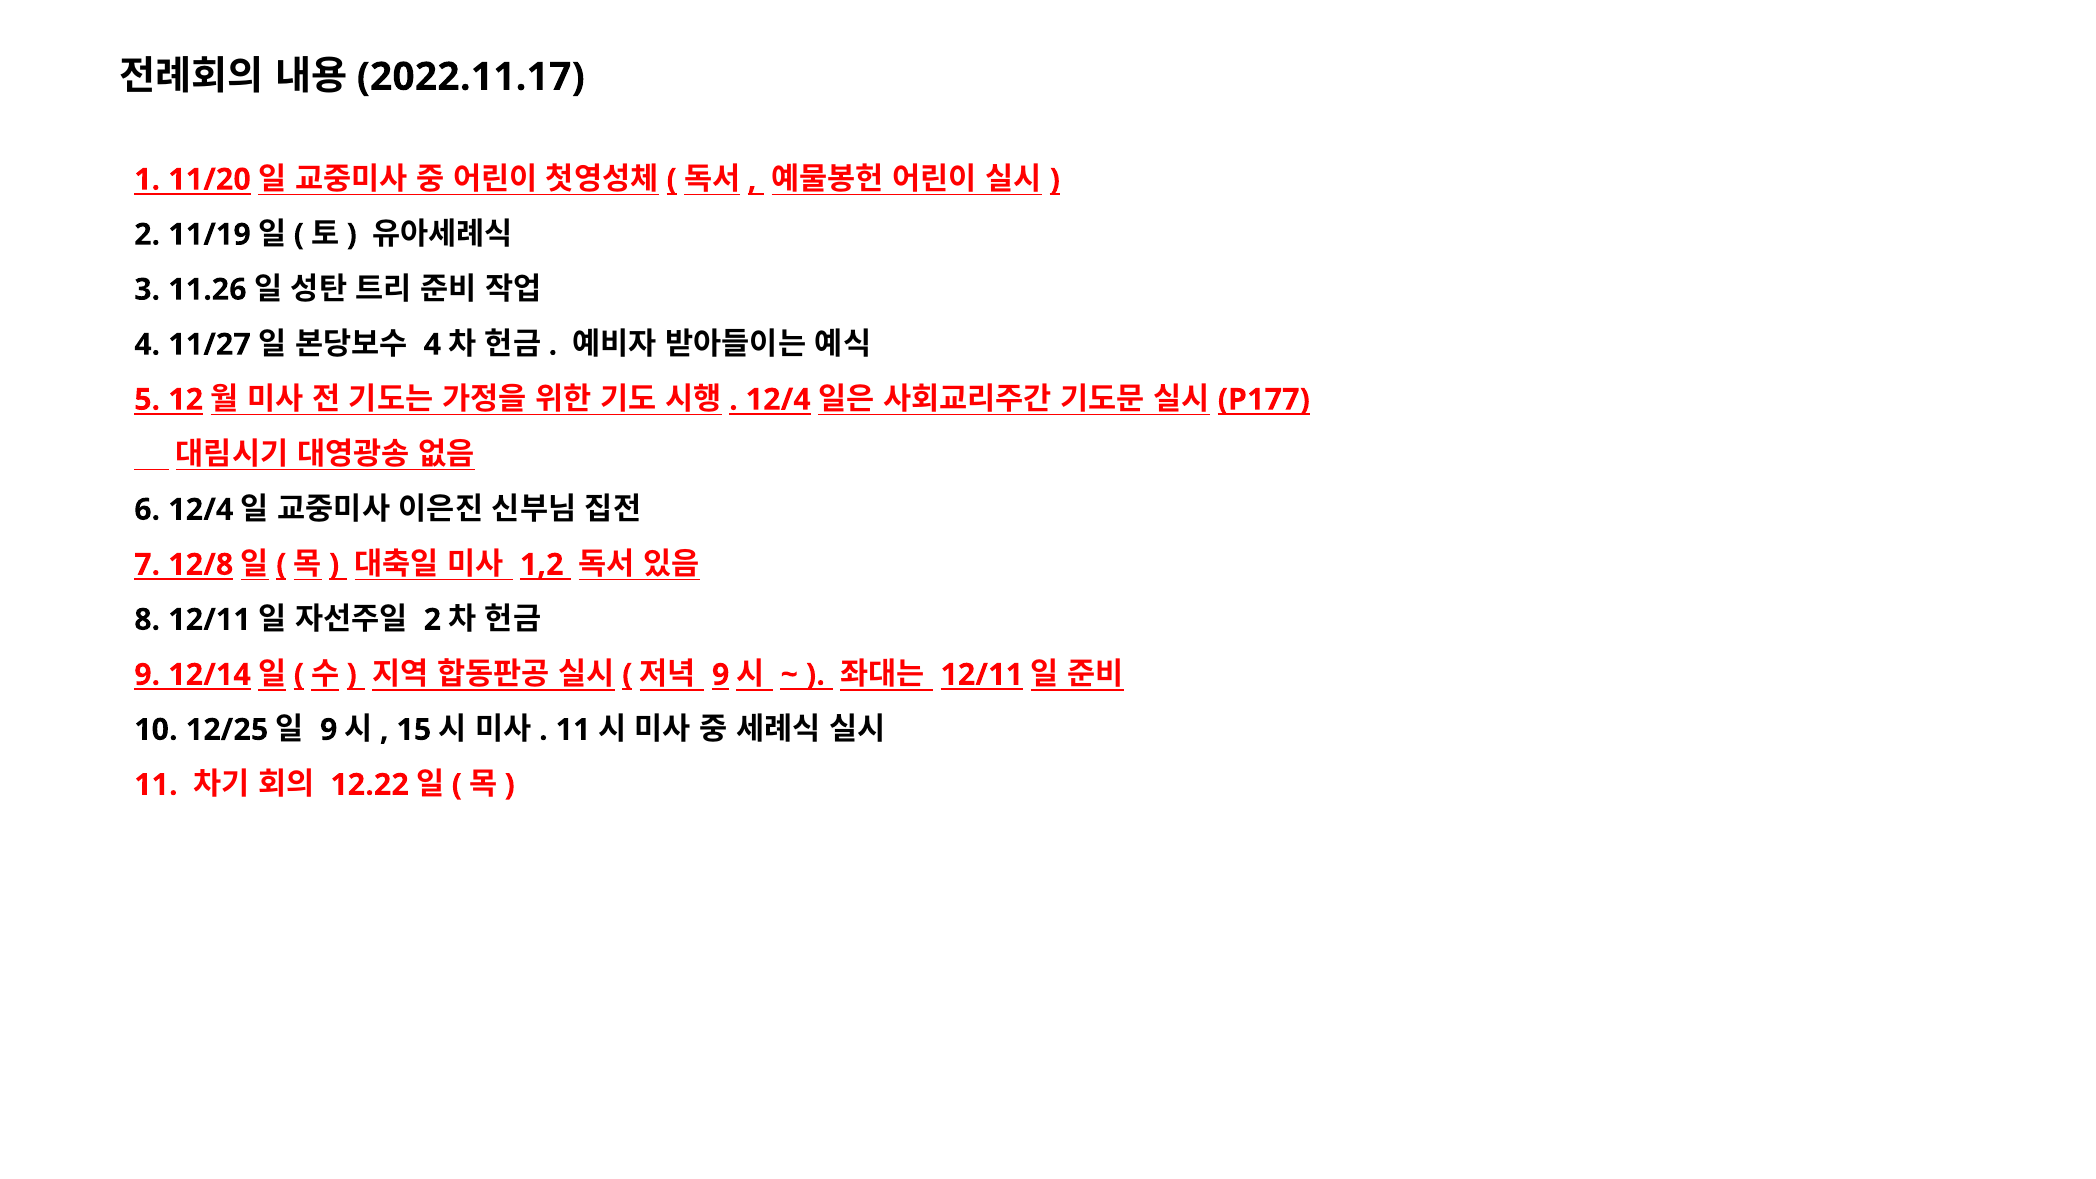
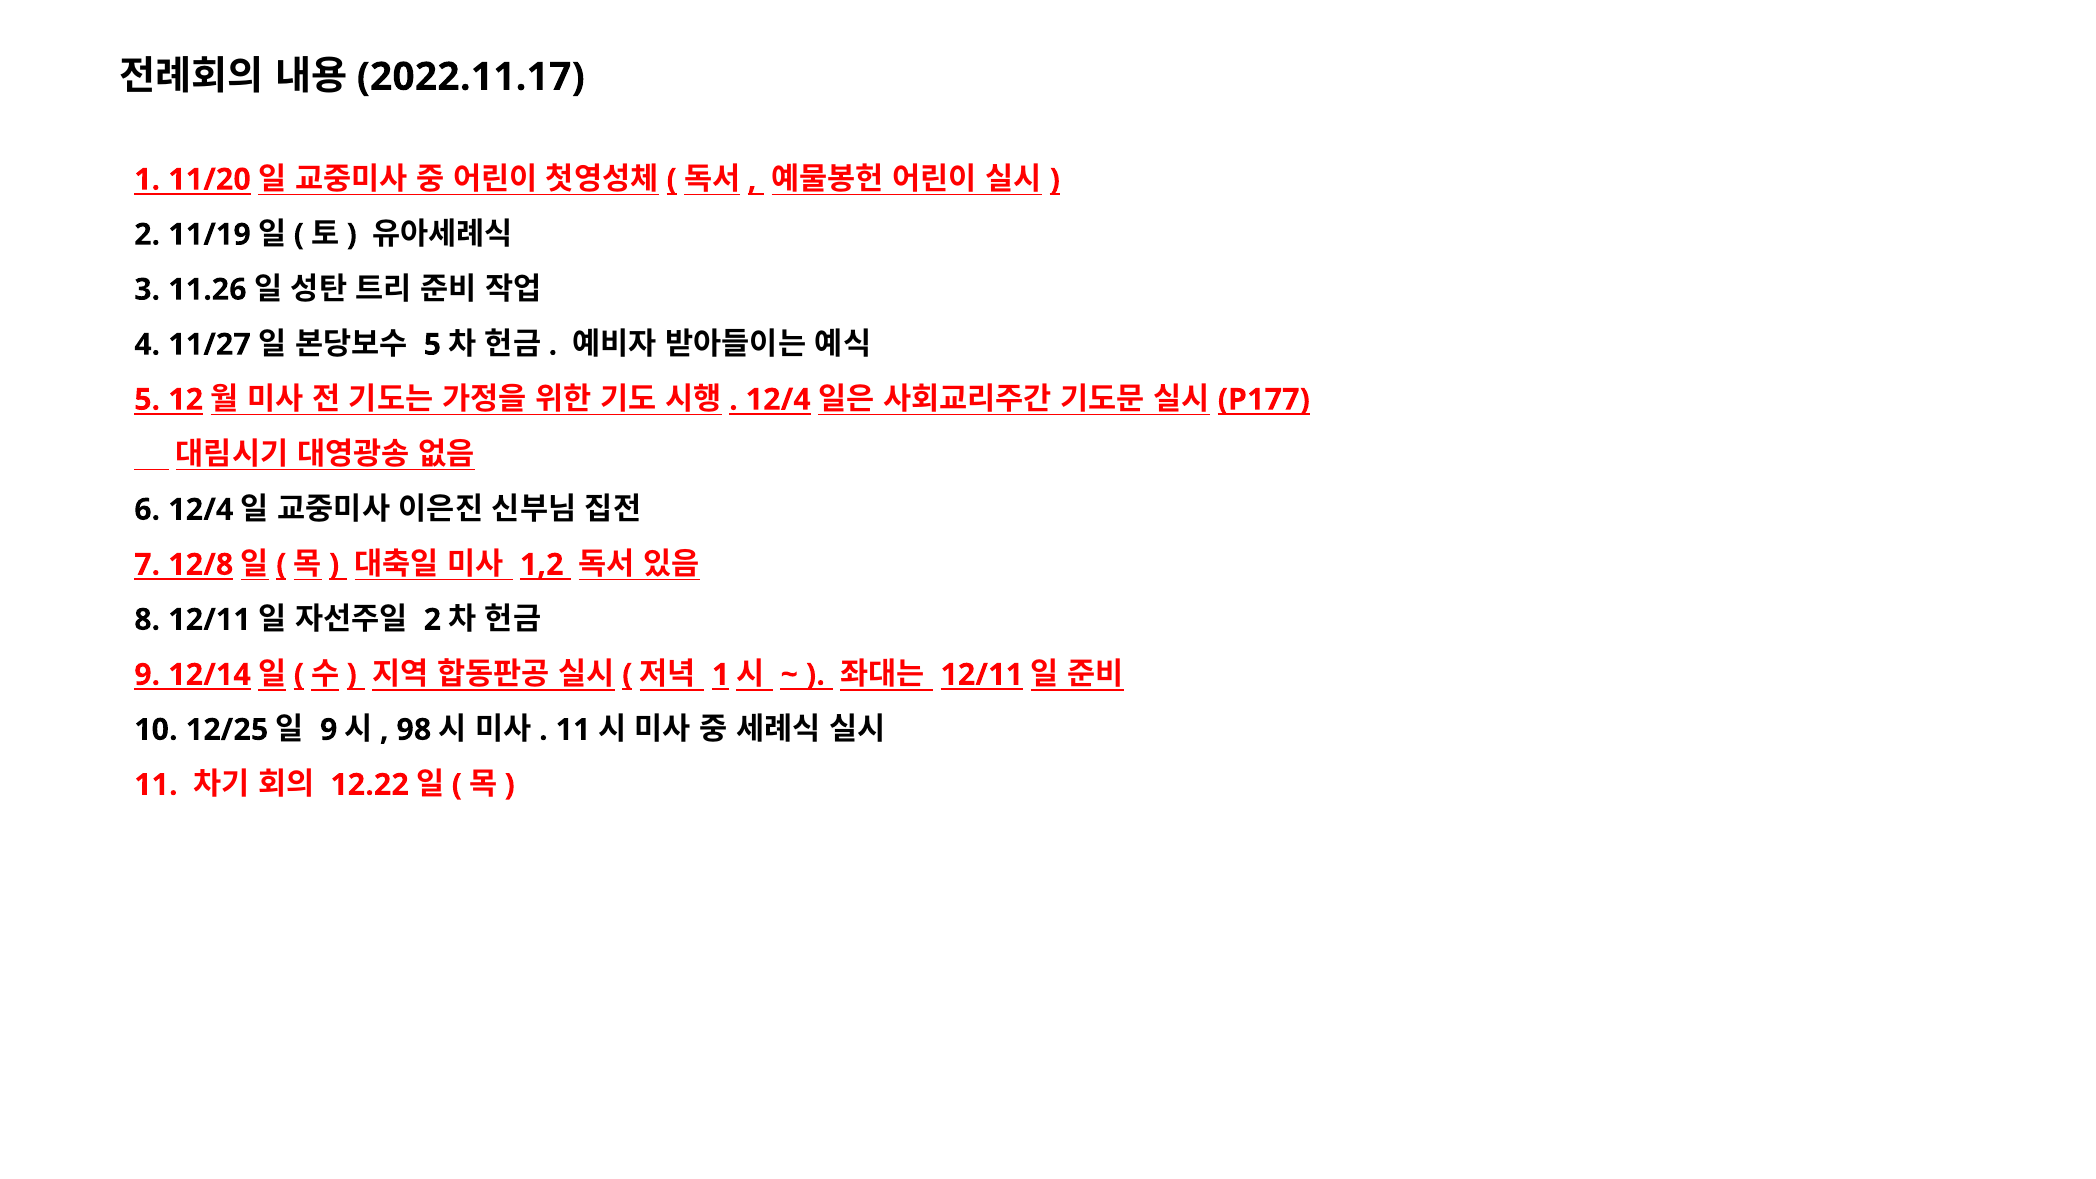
4 at (432, 345): 4 -> 5
9 at (721, 675): 9 -> 1
15: 15 -> 98
